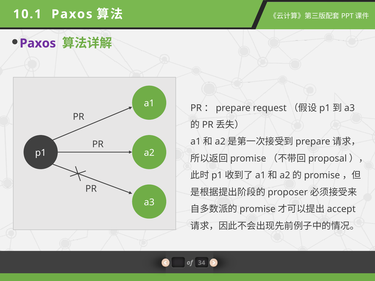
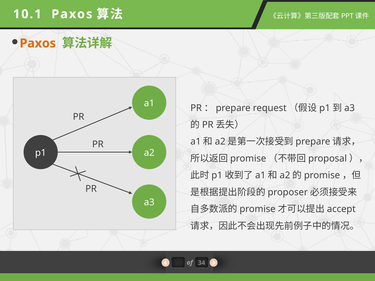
Paxos at (38, 43) colour: purple -> orange
